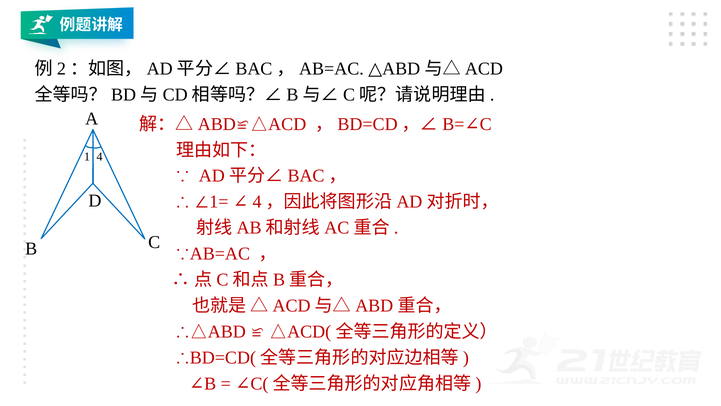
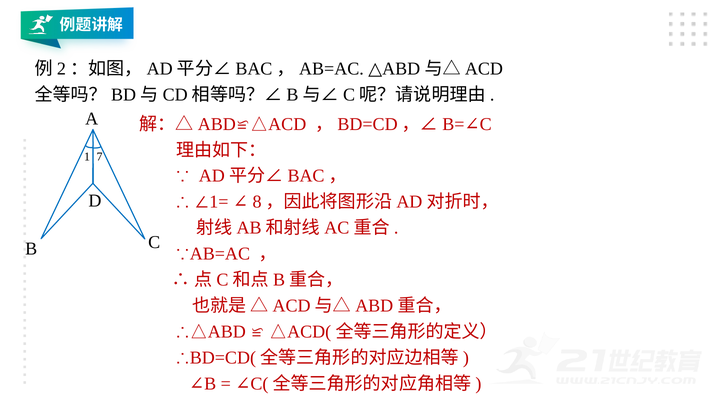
1 4: 4 -> 7
4 at (257, 202): 4 -> 8
